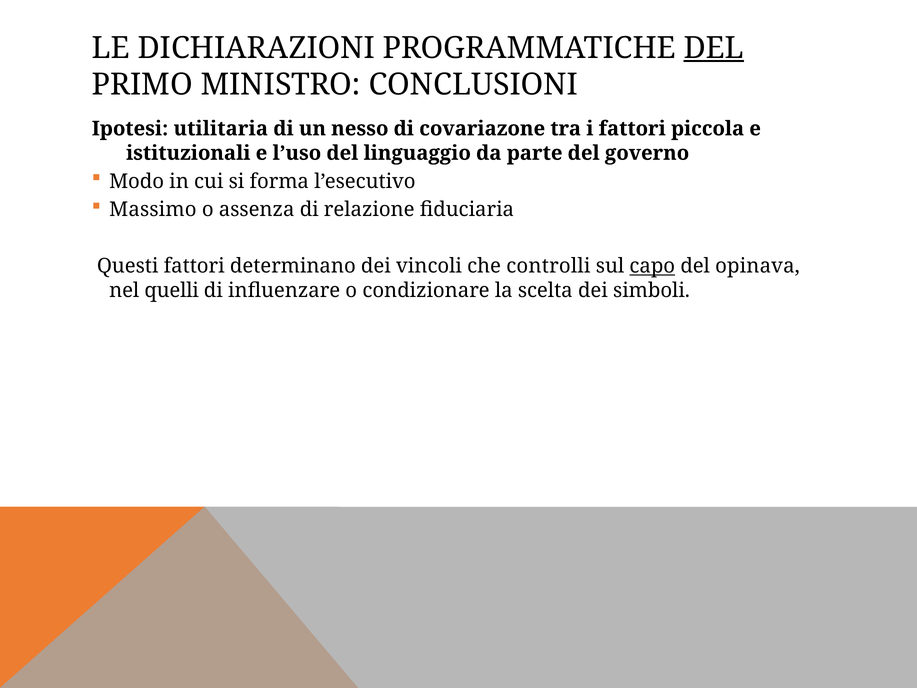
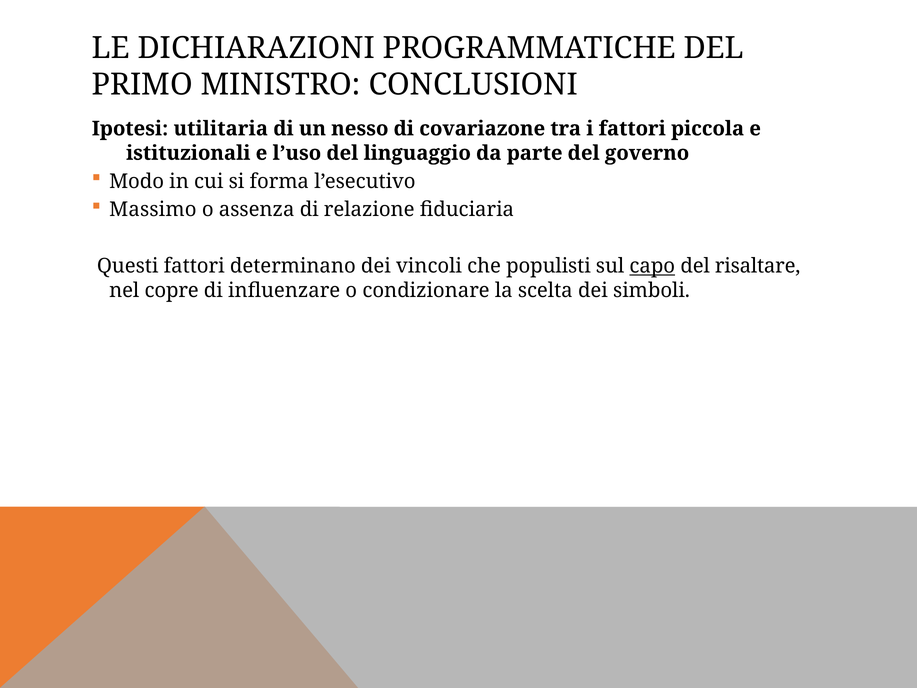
DEL at (714, 48) underline: present -> none
controlli: controlli -> populisti
opinava: opinava -> risaltare
quelli: quelli -> copre
